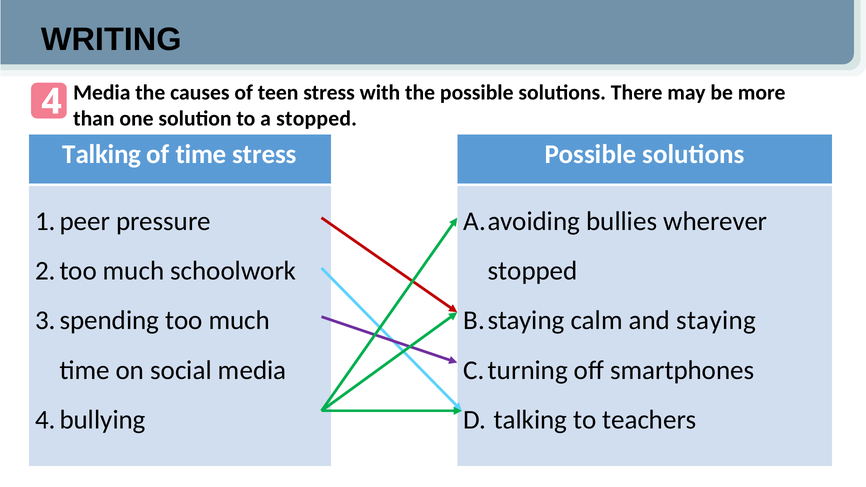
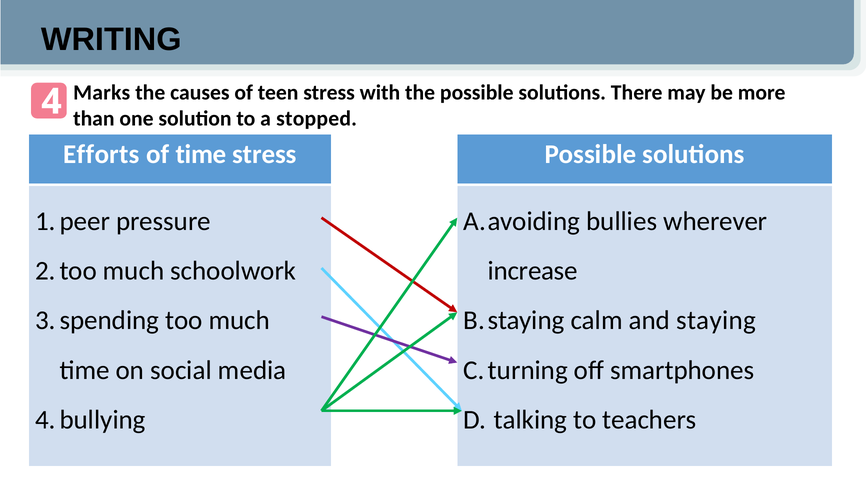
Media at (102, 93): Media -> Marks
Talking at (102, 154): Talking -> Efforts
stopped at (533, 271): stopped -> increase
